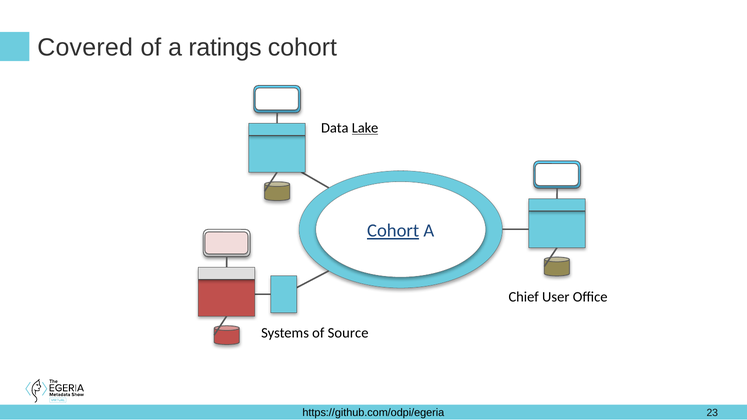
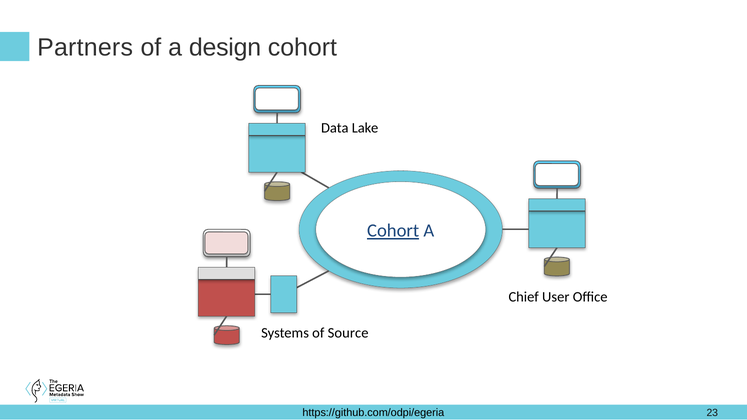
Covered: Covered -> Partners
ratings: ratings -> design
Lake underline: present -> none
